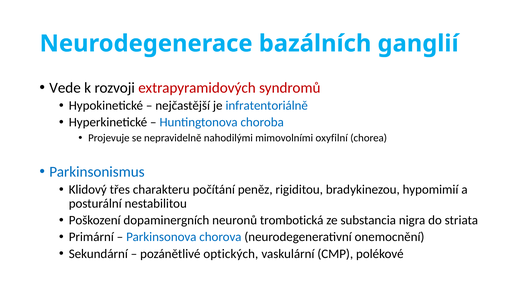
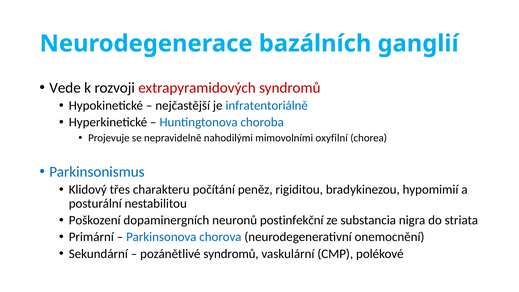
trombotická: trombotická -> postinfekční
pozánětlivé optických: optických -> syndromů
